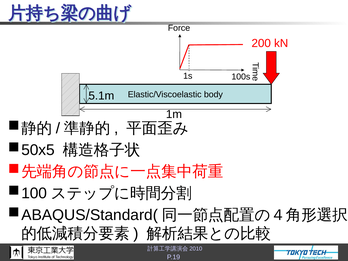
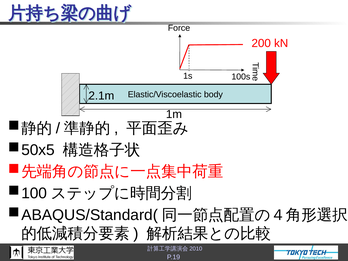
5.1m: 5.1m -> 2.1m
